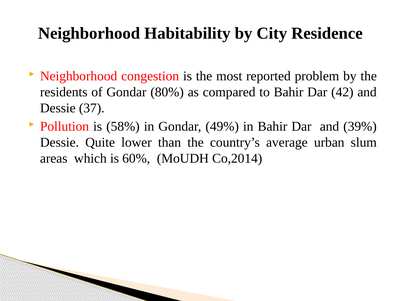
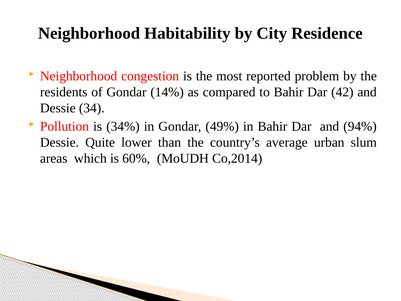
80%: 80% -> 14%
37: 37 -> 34
58%: 58% -> 34%
39%: 39% -> 94%
